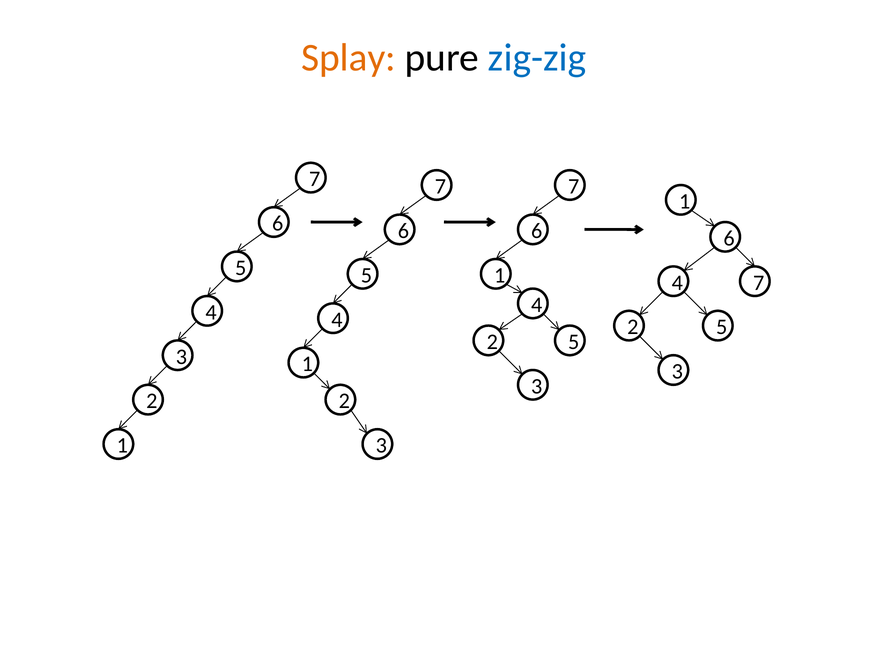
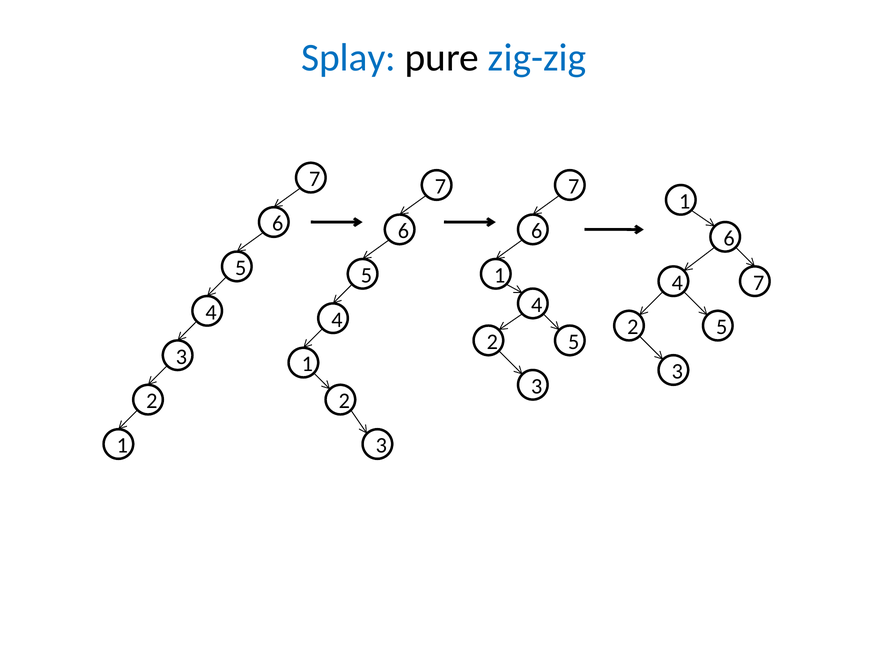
Splay colour: orange -> blue
